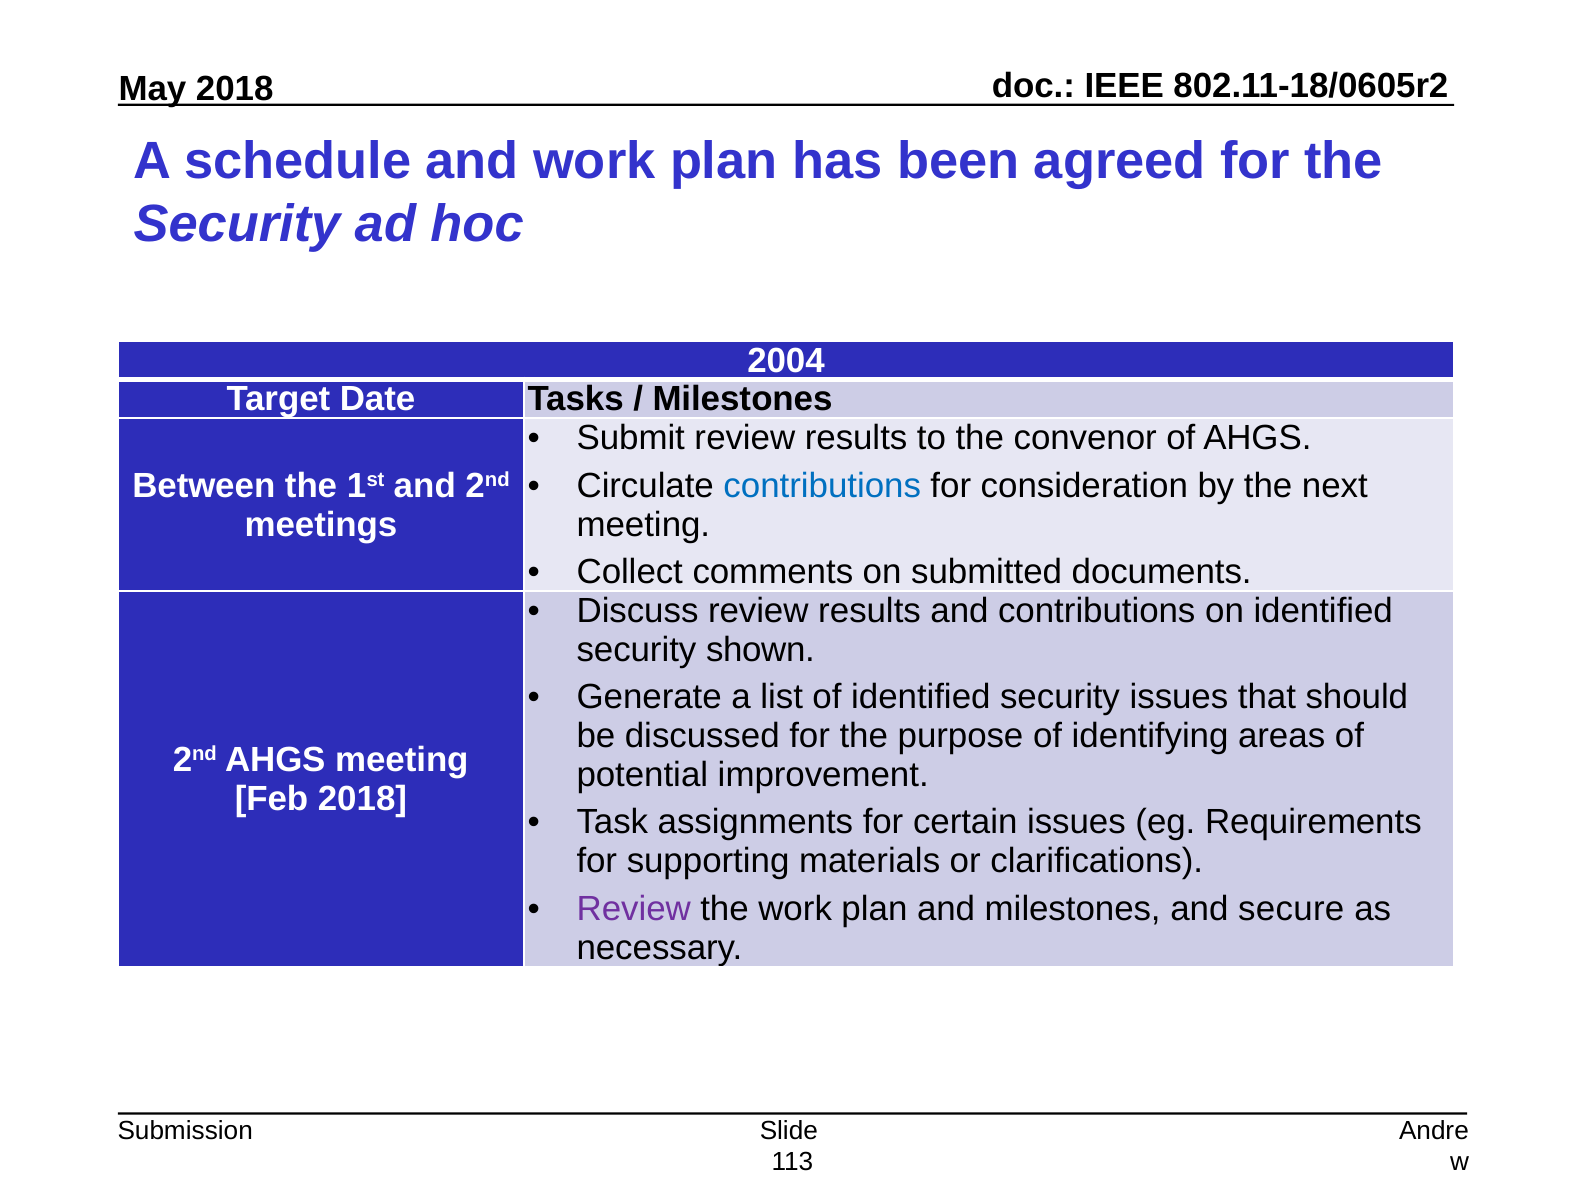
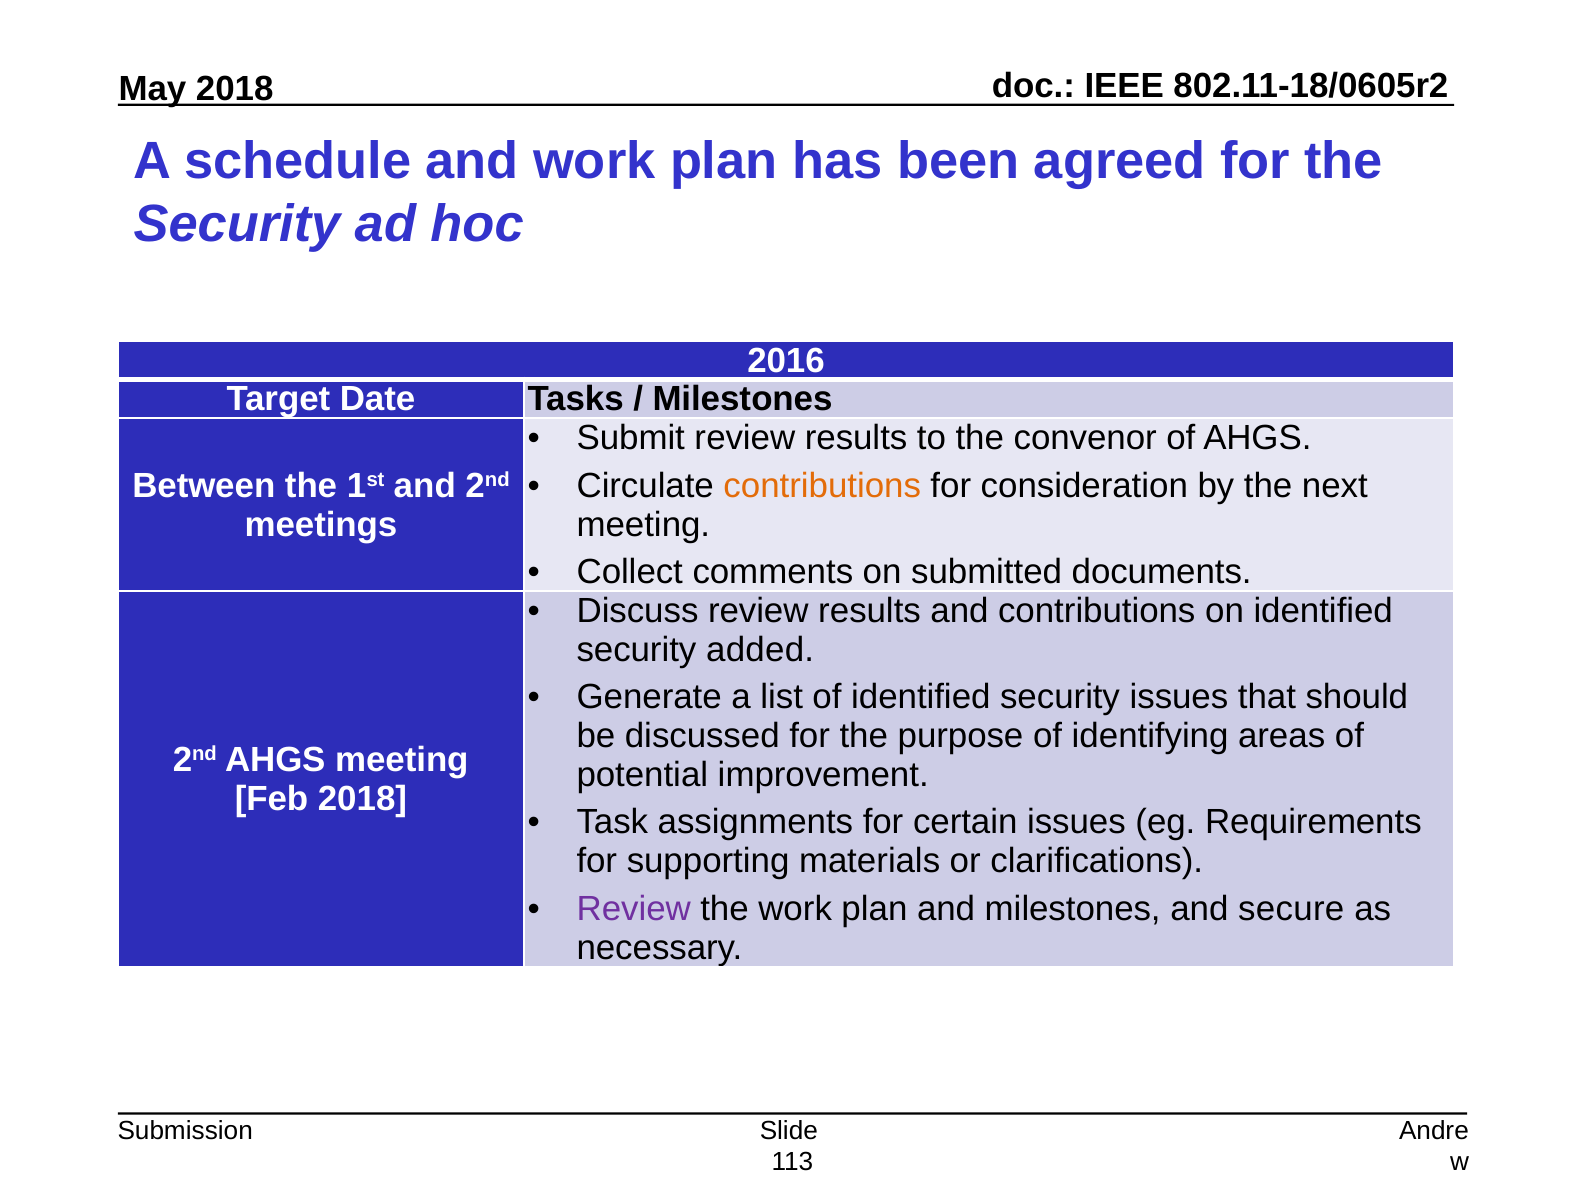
2004: 2004 -> 2016
contributions at (822, 486) colour: blue -> orange
shown: shown -> added
